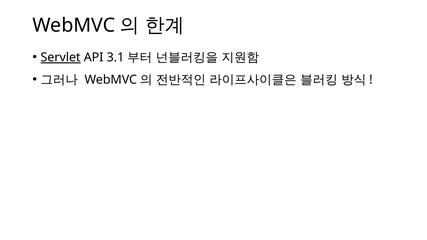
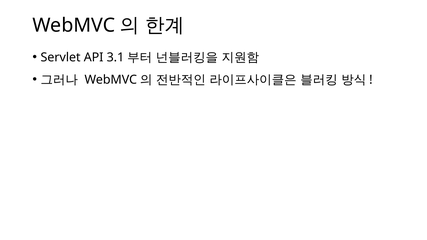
Servlet underline: present -> none
